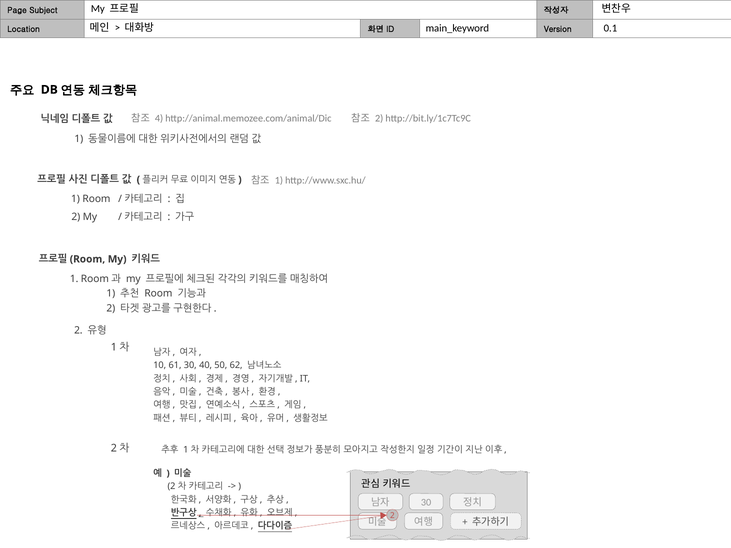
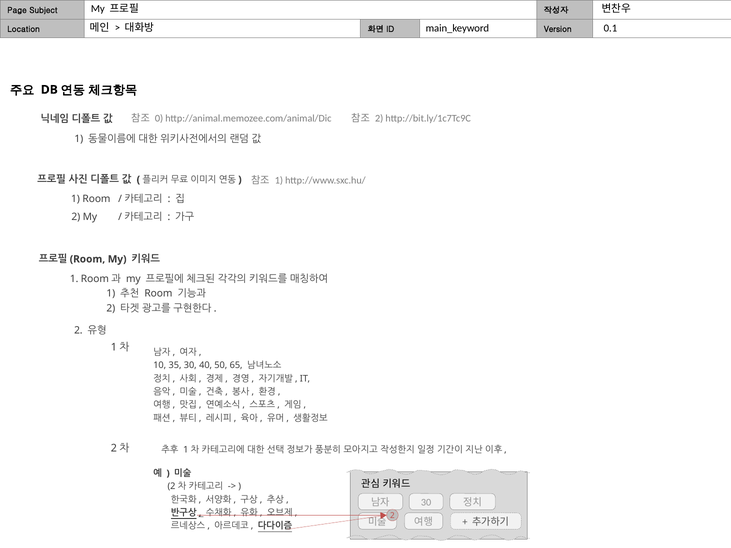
4: 4 -> 0
61: 61 -> 35
62: 62 -> 65
